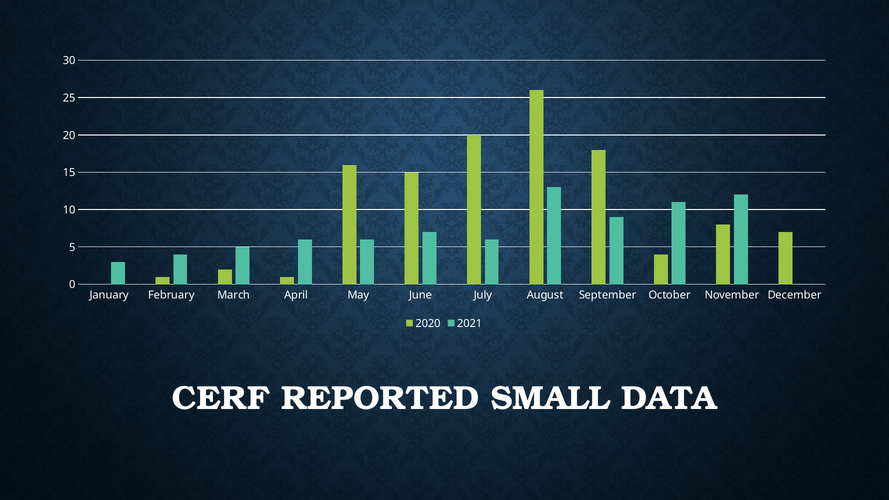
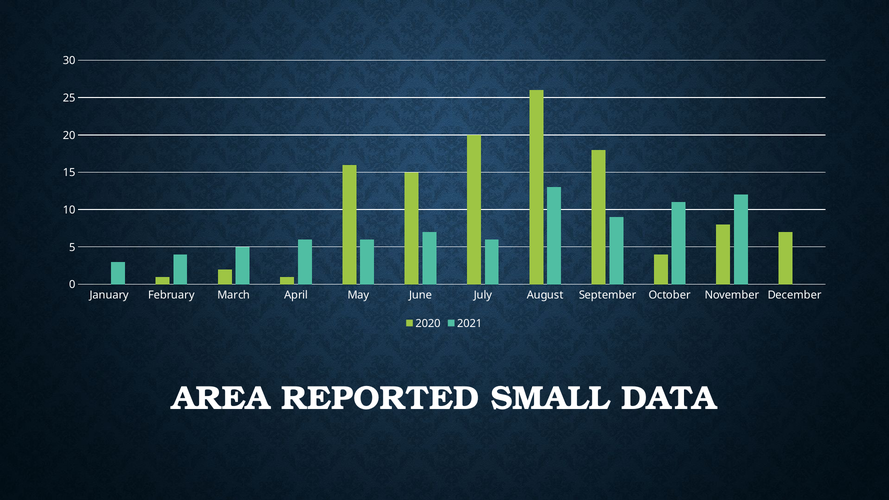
CERF: CERF -> AREA
